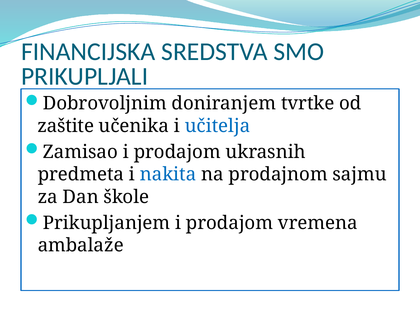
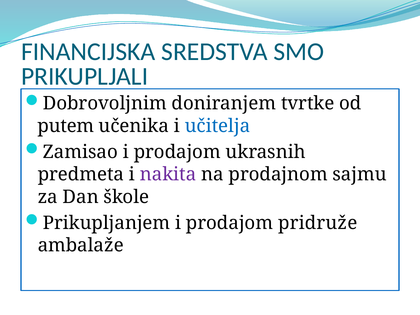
zaštite: zaštite -> putem
nakita colour: blue -> purple
vremena: vremena -> pridruže
